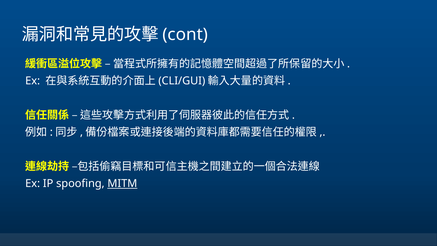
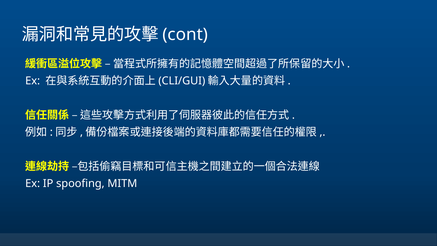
MITM underline: present -> none
